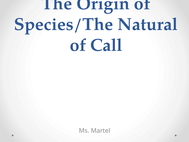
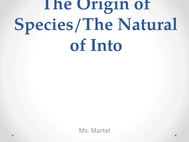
Call: Call -> Into
